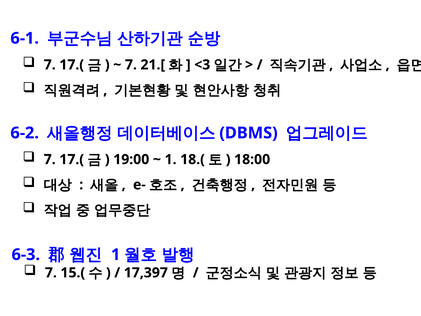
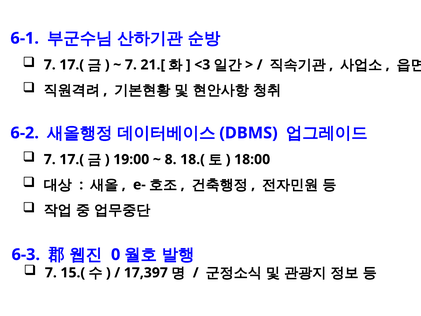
1 at (171, 159): 1 -> 8
1 at (116, 254): 1 -> 0
